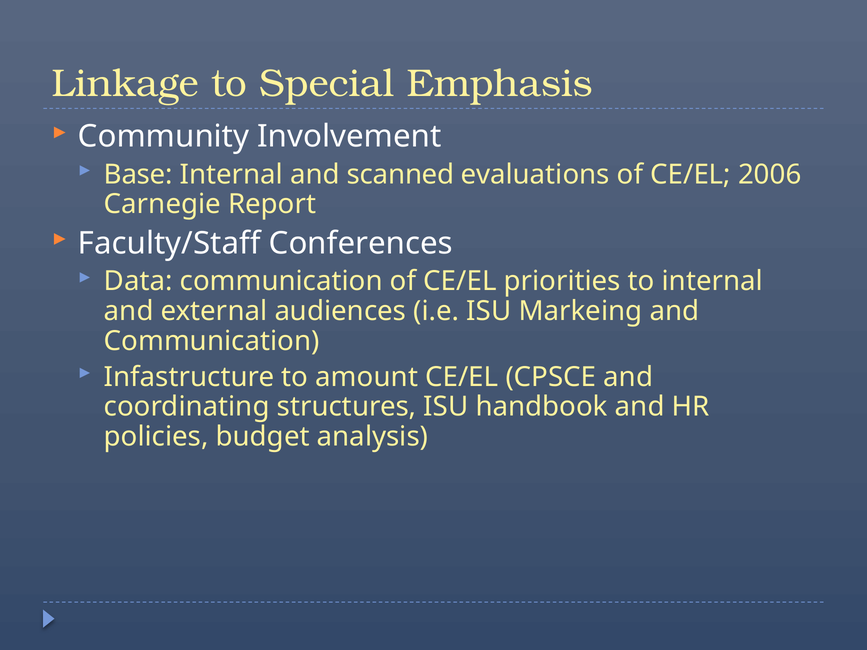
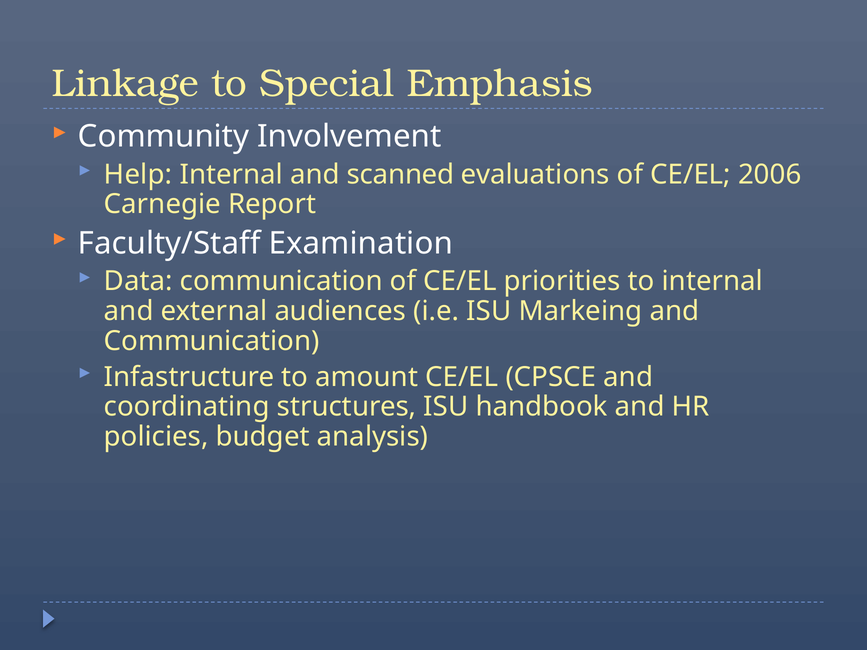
Base: Base -> Help
Conferences: Conferences -> Examination
